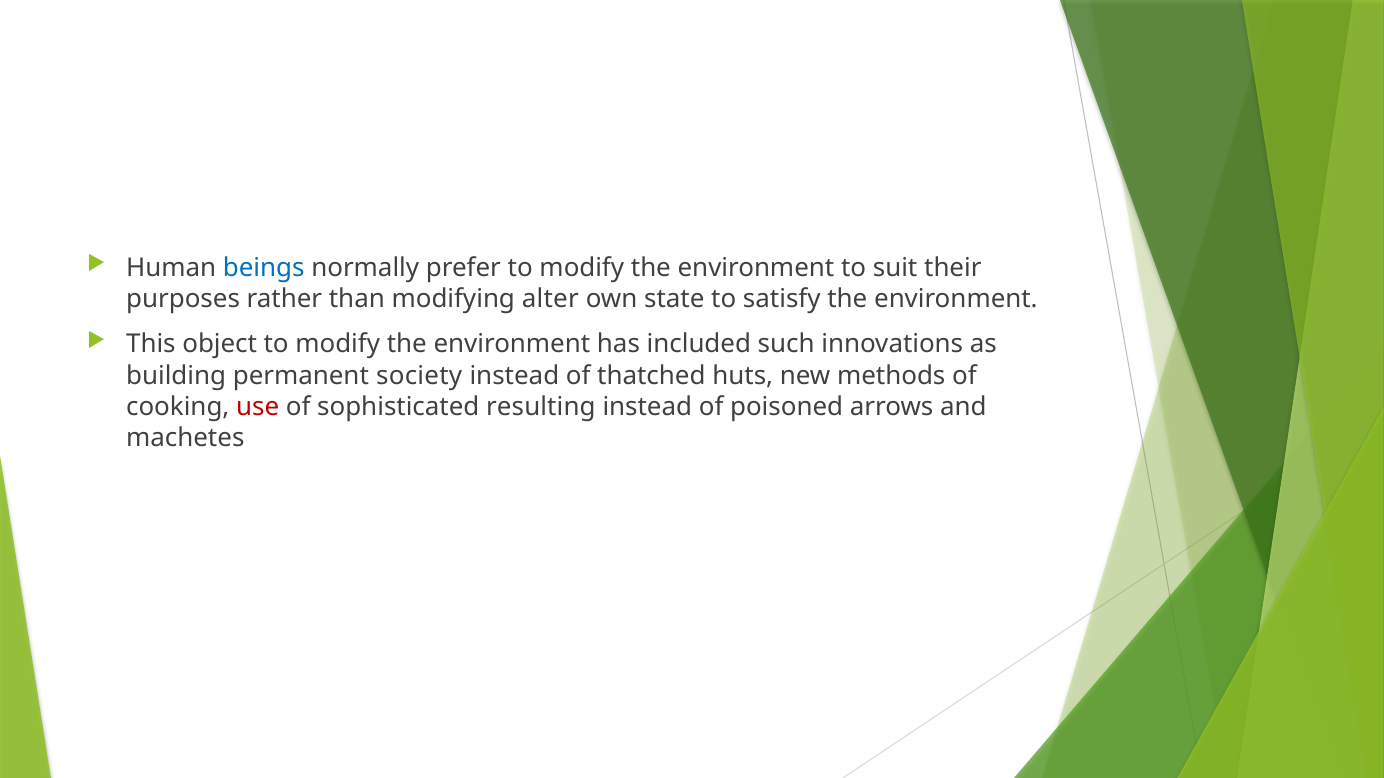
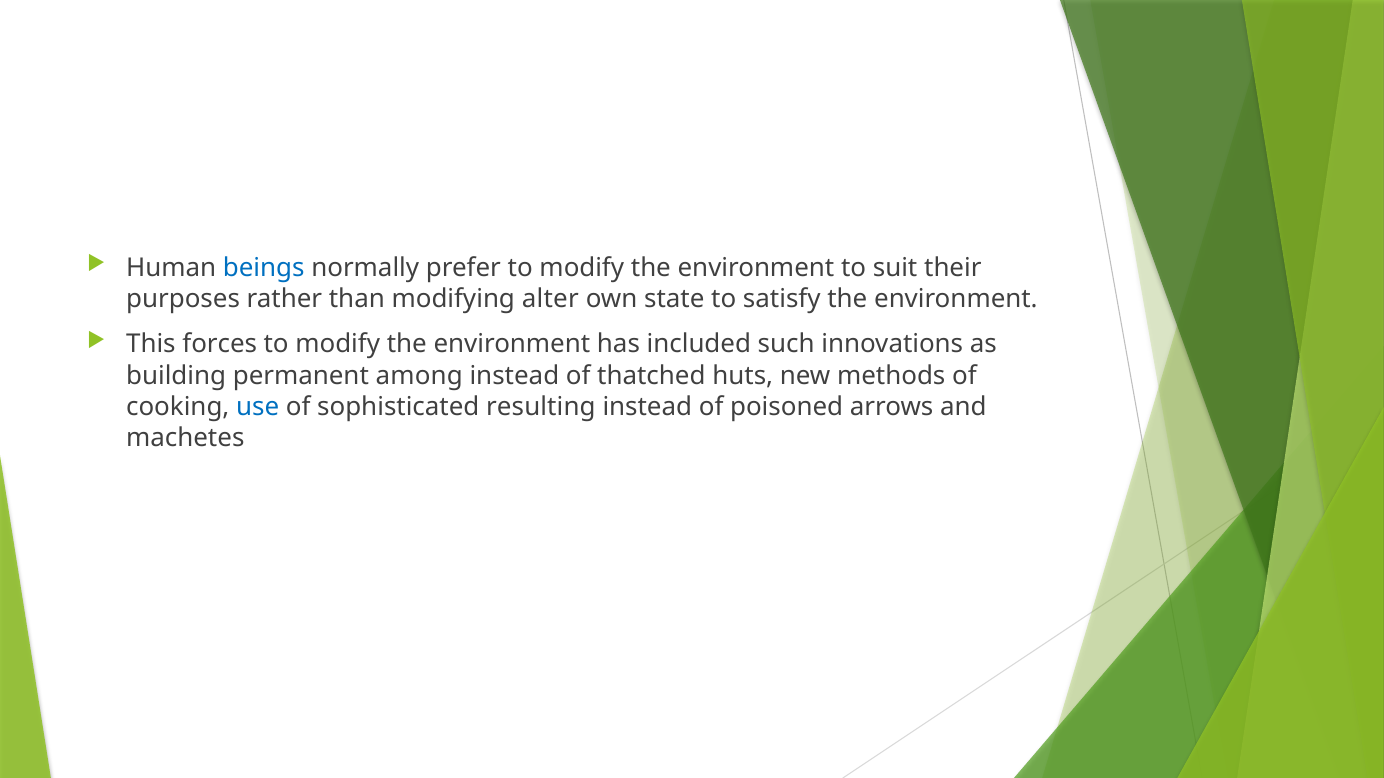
object: object -> forces
society: society -> among
use colour: red -> blue
